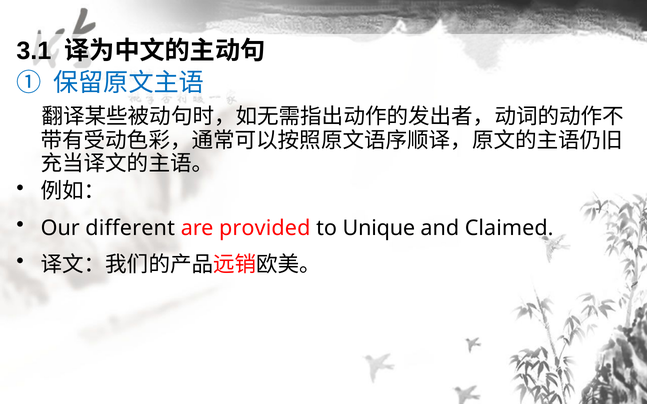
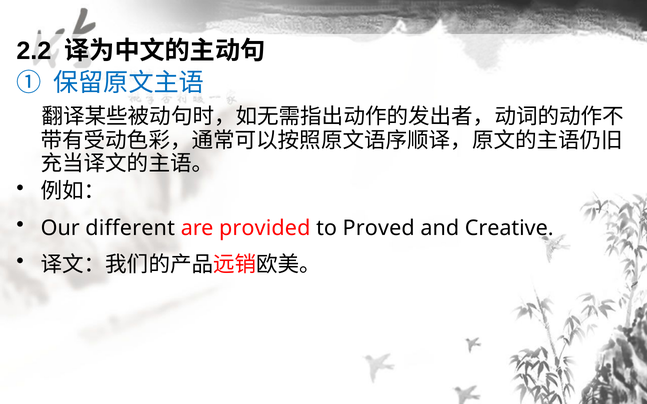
3.1: 3.1 -> 2.2
Unique: Unique -> Proved
Claimed: Claimed -> Creative
